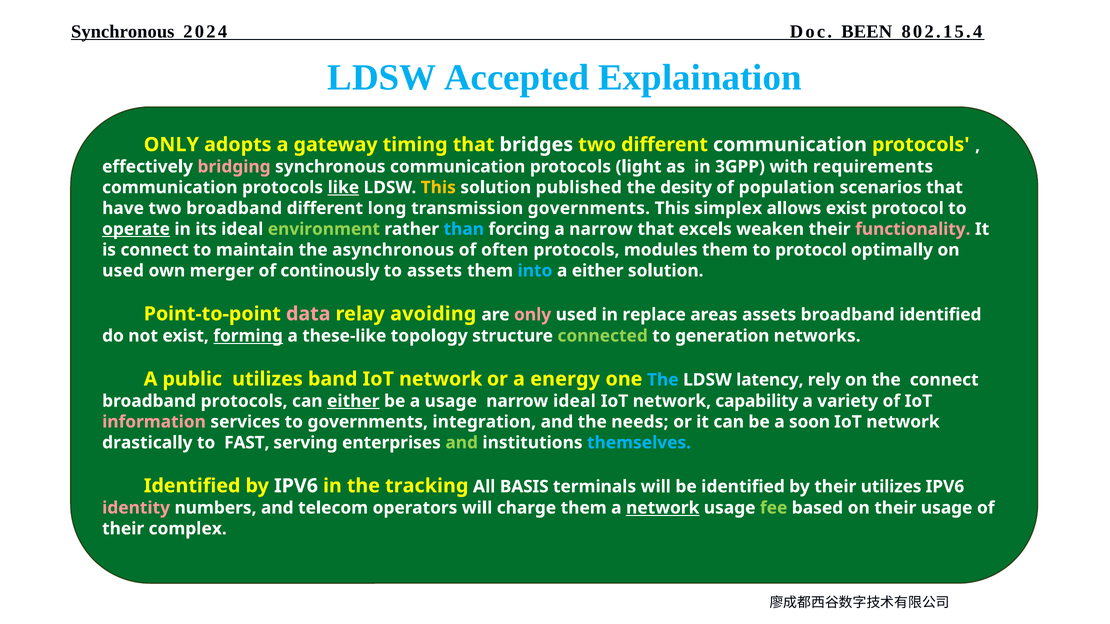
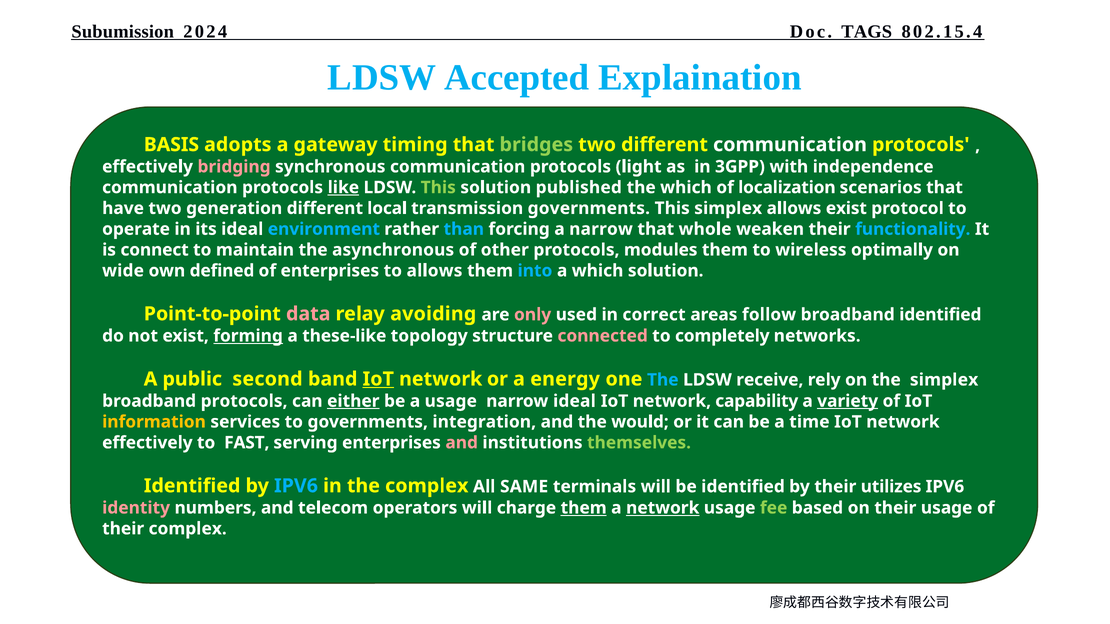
Synchronous at (123, 31): Synchronous -> Subumission
BEEN: BEEN -> TAGS
ONLY at (171, 145): ONLY -> BASIS
bridges colour: white -> light green
requirements: requirements -> independence
This at (438, 188) colour: yellow -> light green
the desity: desity -> which
population: population -> localization
two broadband: broadband -> generation
long: long -> local
operate underline: present -> none
environment colour: light green -> light blue
excels: excels -> whole
functionality colour: pink -> light blue
often: often -> other
to protocol: protocol -> wireless
used at (123, 271): used -> wide
merger: merger -> defined
of continously: continously -> enterprises
to assets: assets -> allows
a either: either -> which
replace: replace -> correct
areas assets: assets -> follow
connected colour: light green -> pink
generation: generation -> completely
public utilizes: utilizes -> second
IoT at (378, 379) underline: none -> present
latency: latency -> receive
the connect: connect -> simplex
variety underline: none -> present
information colour: pink -> yellow
needs: needs -> would
soon: soon -> time
drastically at (147, 443): drastically -> effectively
and at (462, 443) colour: light green -> pink
themselves colour: light blue -> light green
IPV6 at (296, 486) colour: white -> light blue
the tracking: tracking -> complex
BASIS: BASIS -> SAME
them at (584, 508) underline: none -> present
